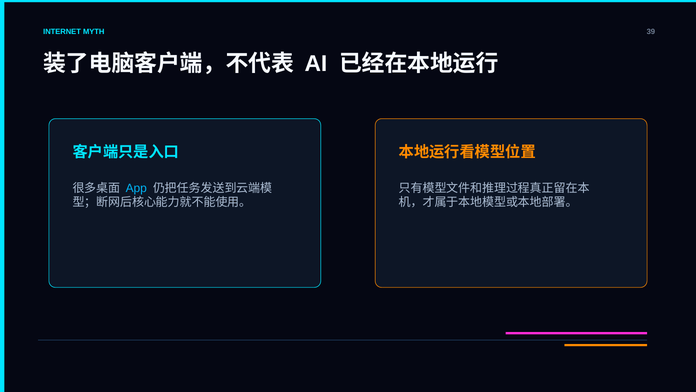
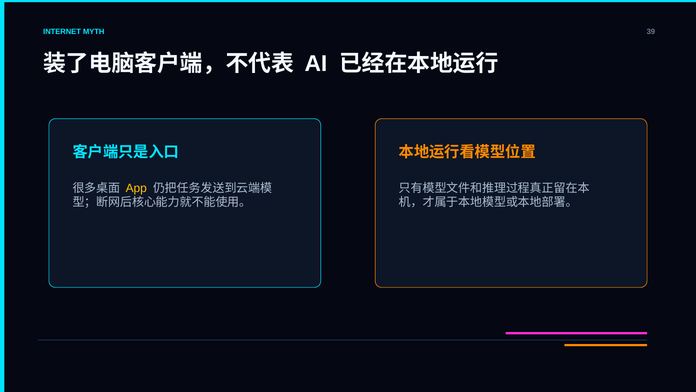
App colour: light blue -> yellow
